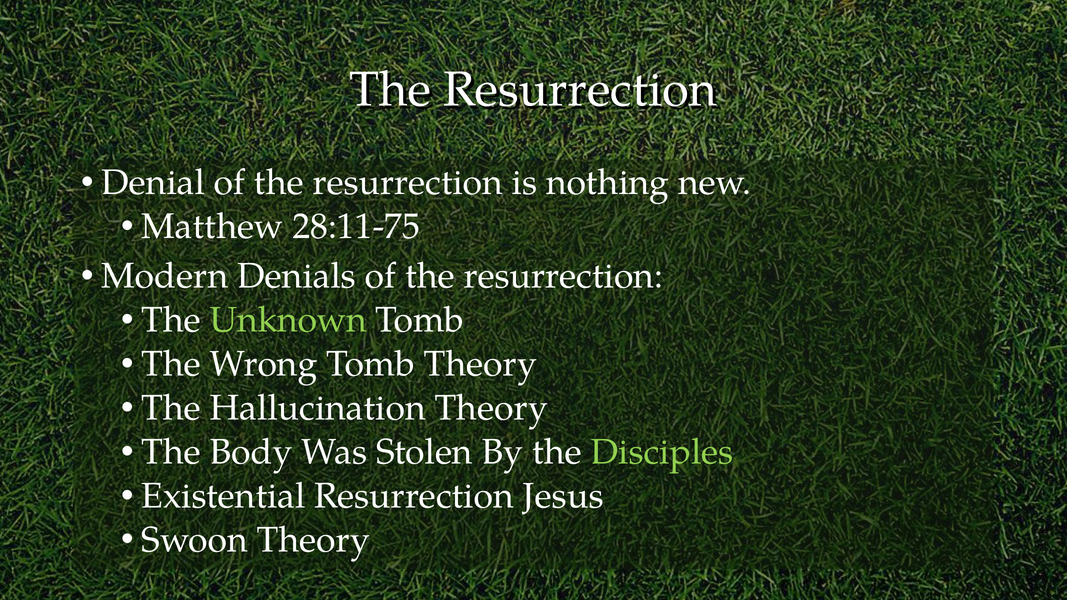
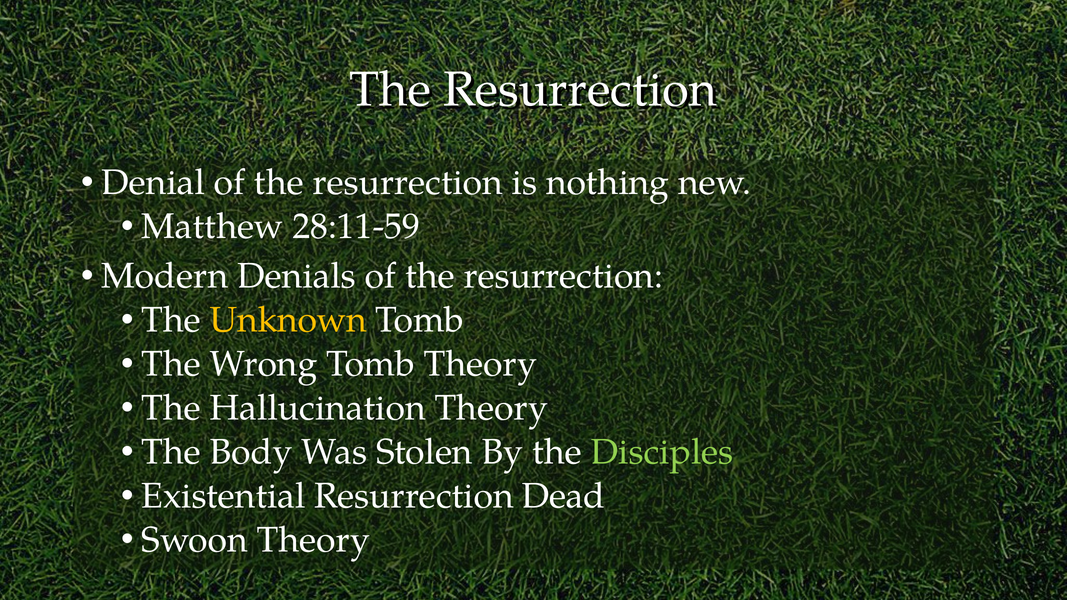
28:11-75: 28:11-75 -> 28:11-59
Unknown colour: light green -> yellow
Jesus: Jesus -> Dead
